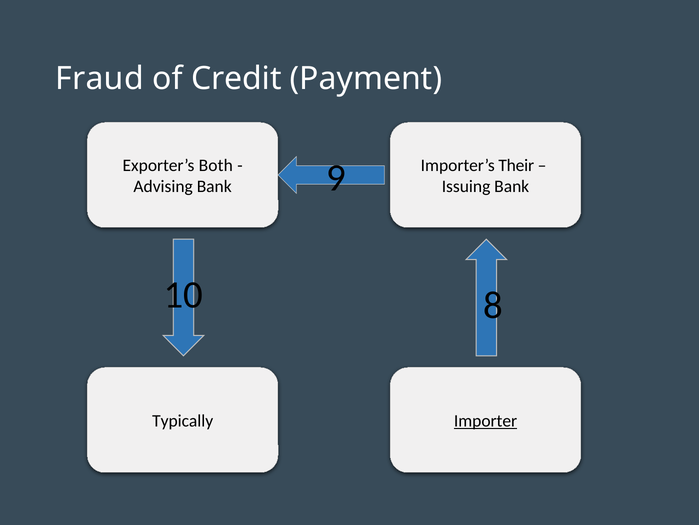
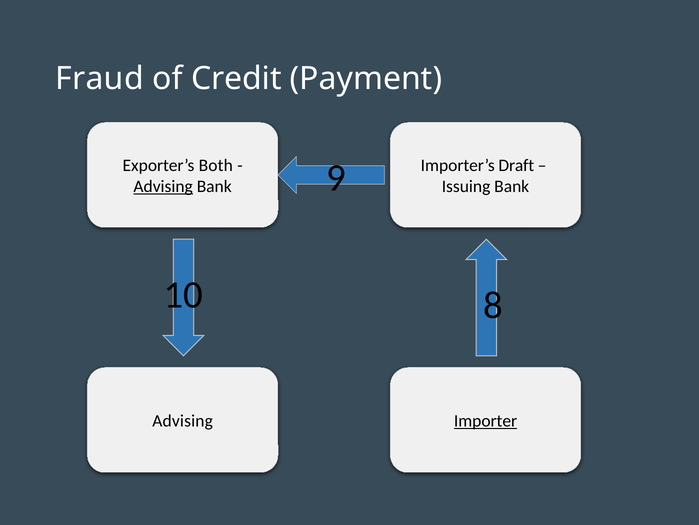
Their: Their -> Draft
Advising at (163, 186) underline: none -> present
Typically at (183, 421): Typically -> Advising
